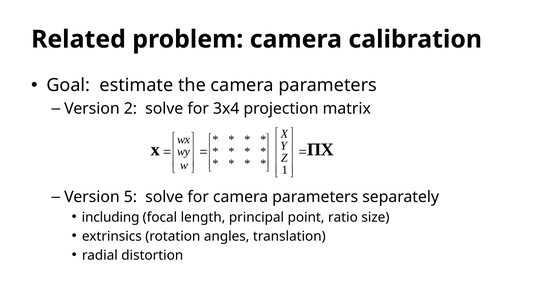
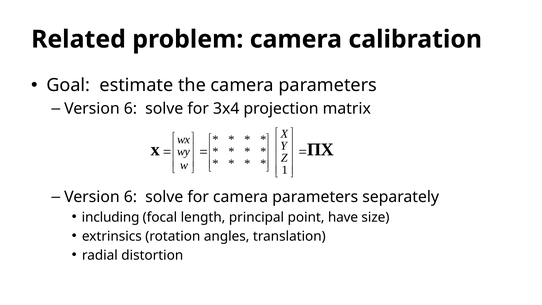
2 at (130, 109): 2 -> 6
5 at (130, 197): 5 -> 6
ratio: ratio -> have
